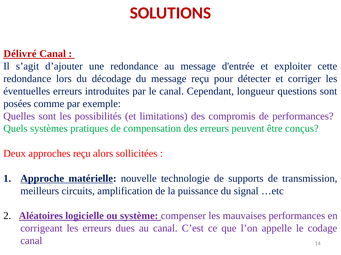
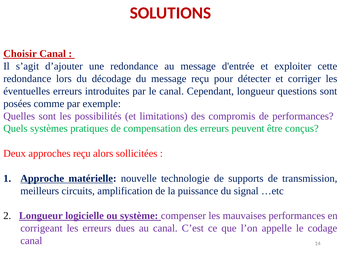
Délivré: Délivré -> Choisir
2 Aléatoires: Aléatoires -> Longueur
